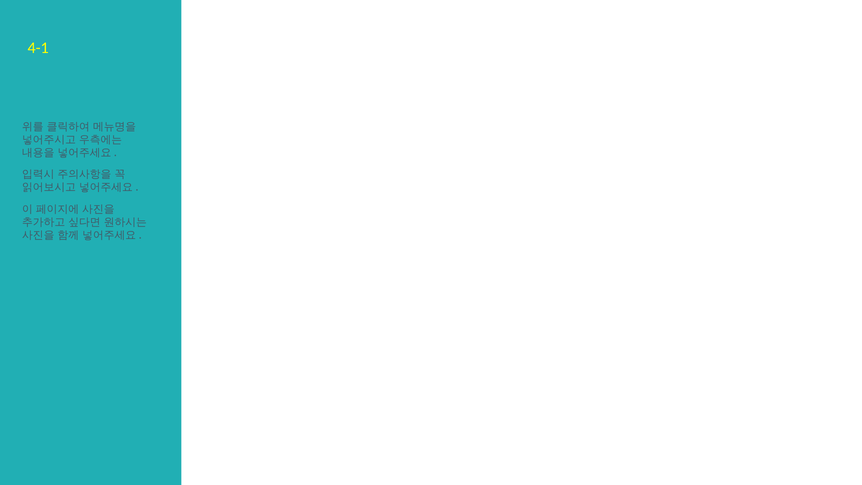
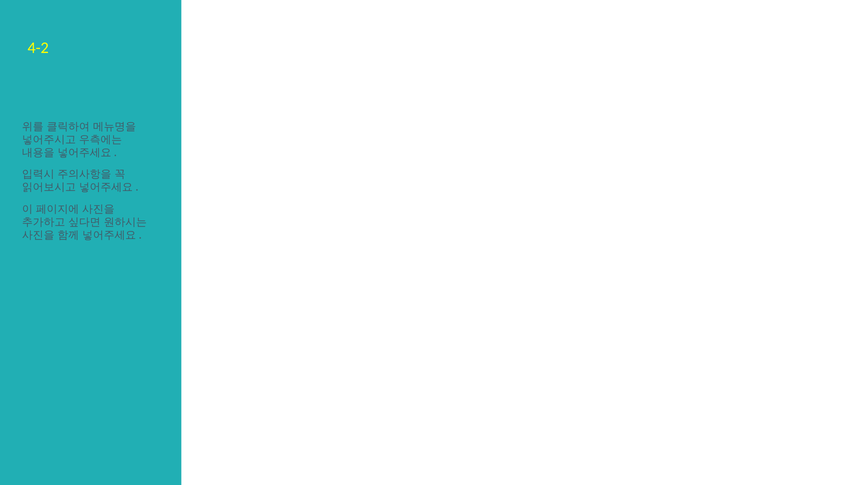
4-1: 4-1 -> 4-2
